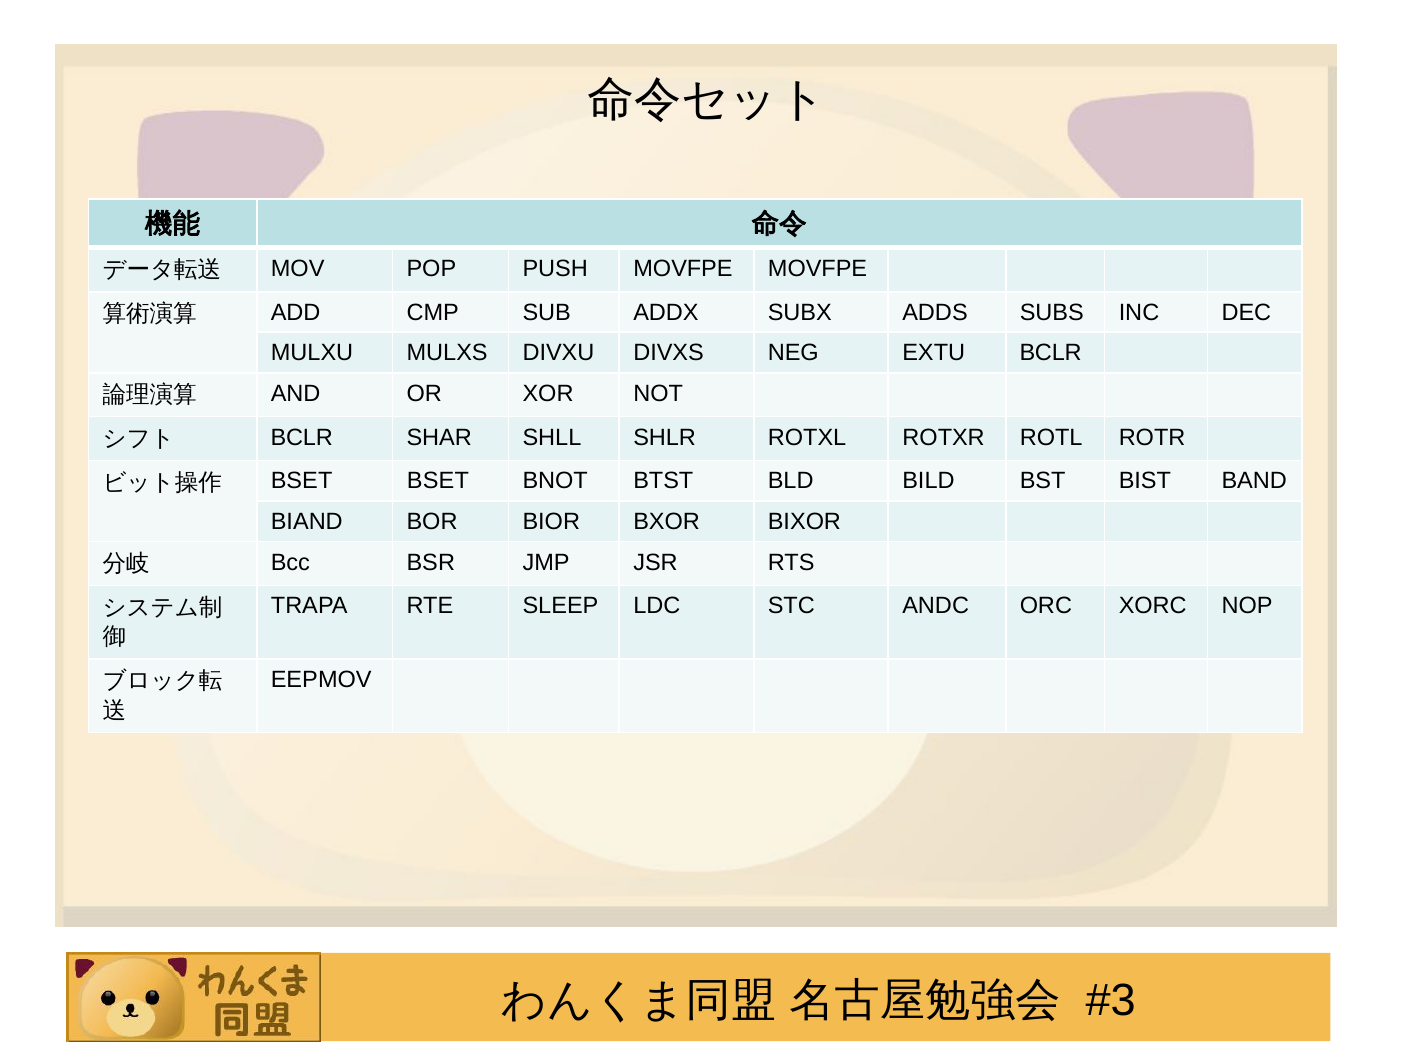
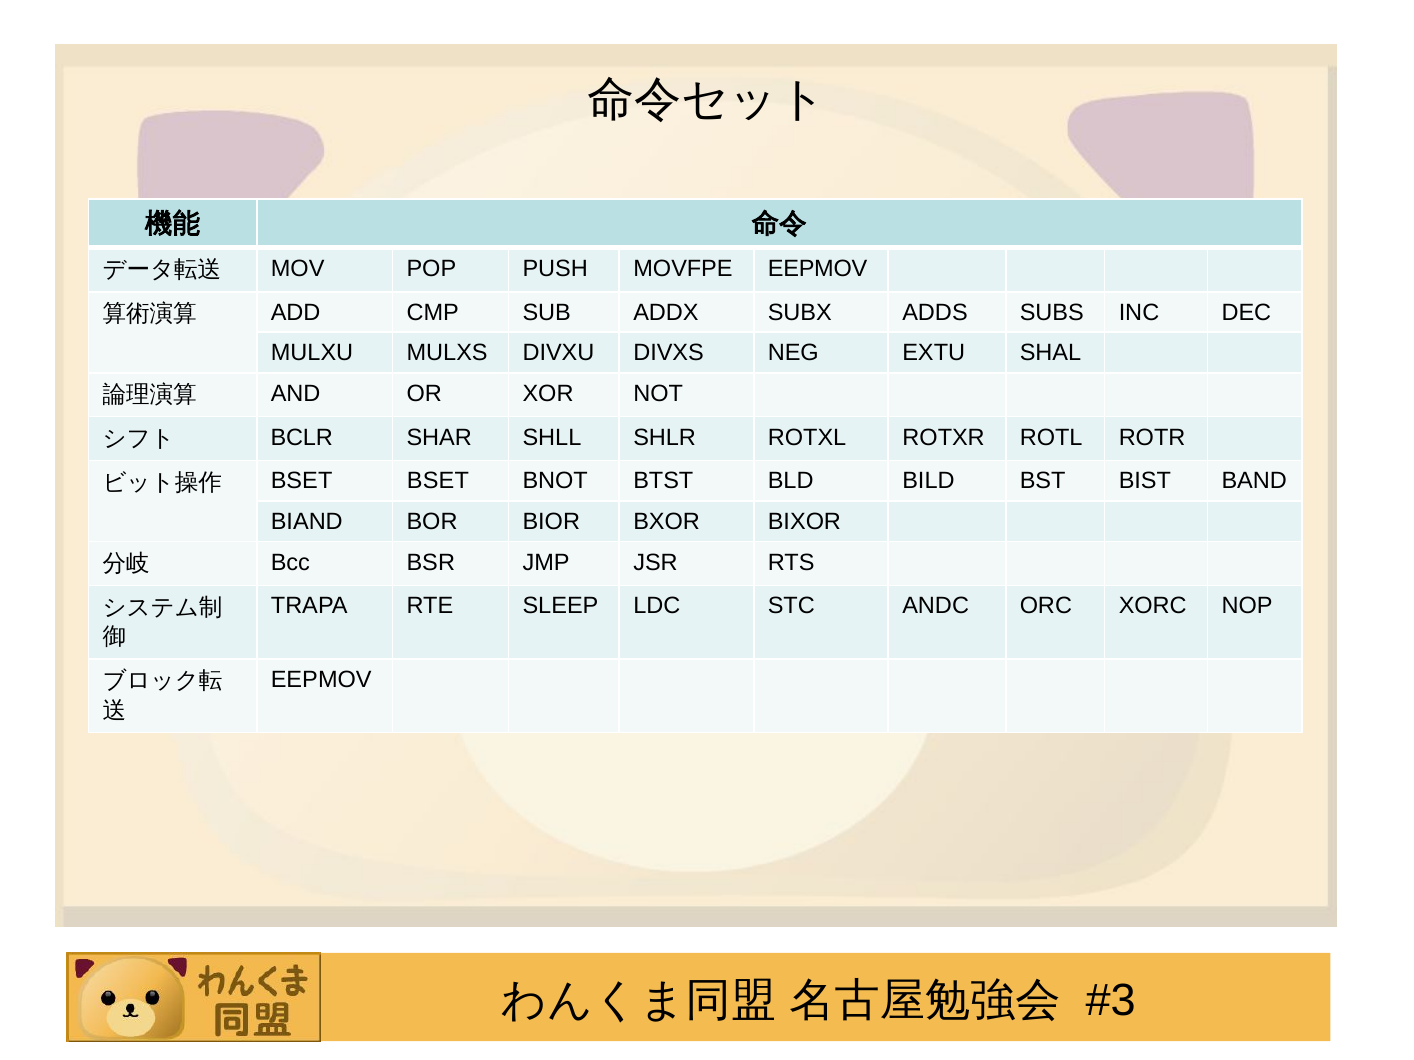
MOVFPE MOVFPE: MOVFPE -> EEPMOV
EXTU BCLR: BCLR -> SHAL
